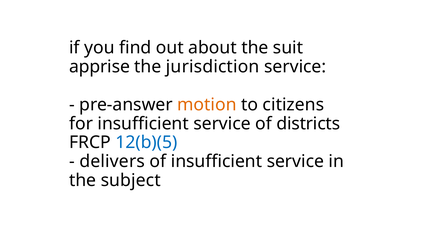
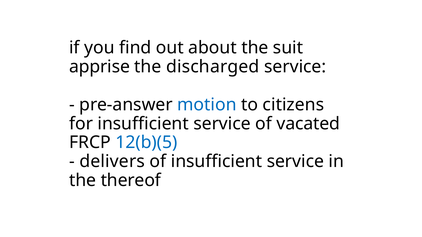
jurisdiction: jurisdiction -> discharged
motion colour: orange -> blue
districts: districts -> vacated
subject: subject -> thereof
